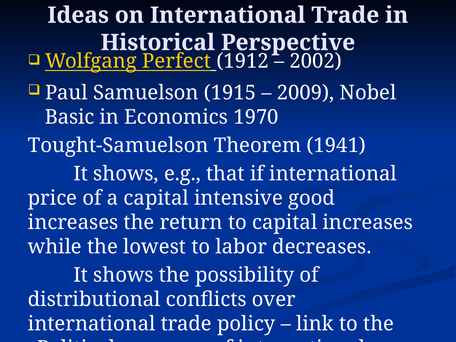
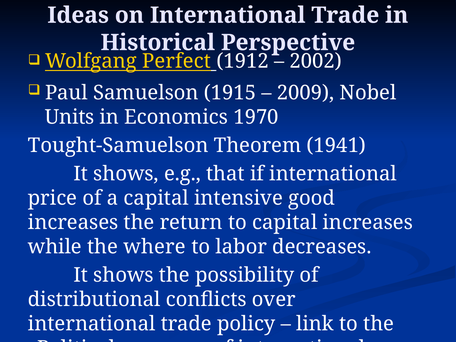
Basic: Basic -> Units
lowest: lowest -> where
